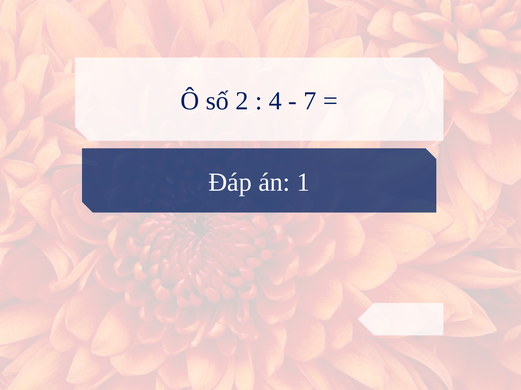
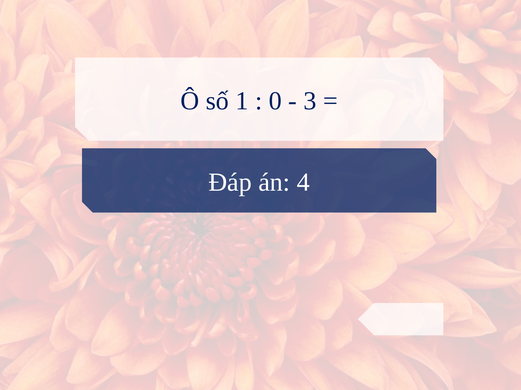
2: 2 -> 1
4: 4 -> 0
7: 7 -> 3
1: 1 -> 4
